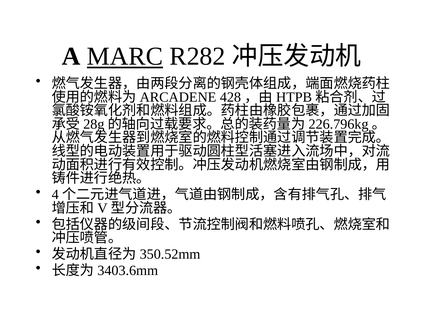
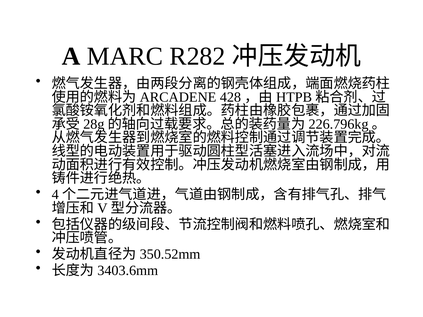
MARC underline: present -> none
